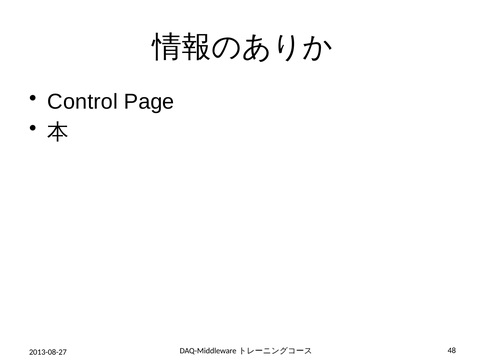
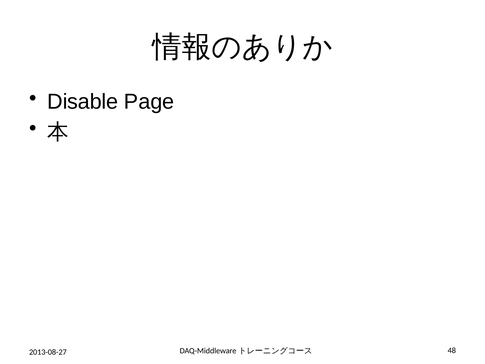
Control: Control -> Disable
